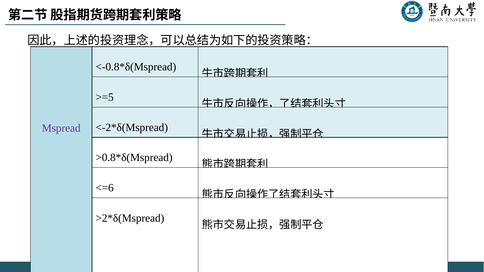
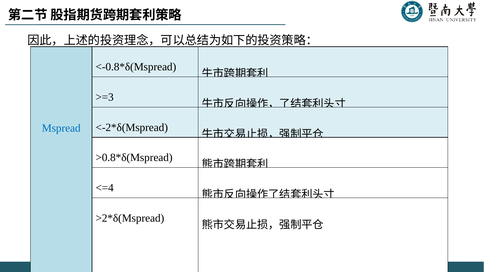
>=5: >=5 -> >=3
Mspread colour: purple -> blue
<=6: <=6 -> <=4
